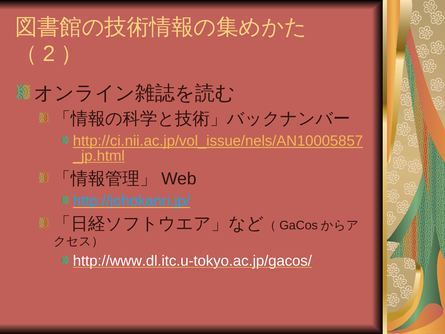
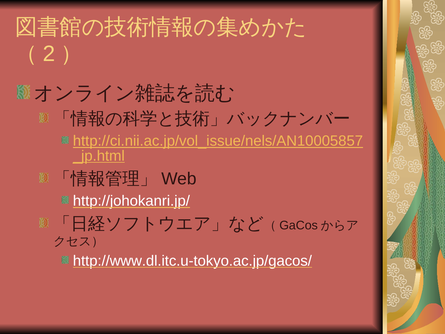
http://johokanri.jp/ colour: light blue -> white
